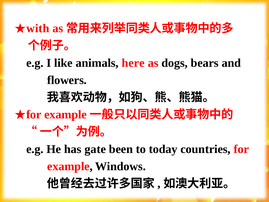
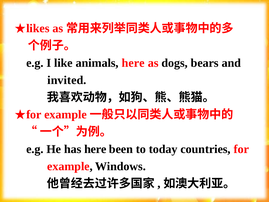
with: with -> likes
flowers: flowers -> invited
has gate: gate -> here
